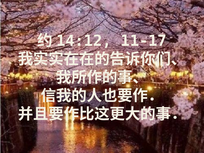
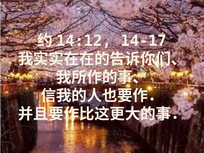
11-17: 11-17 -> 14-17
